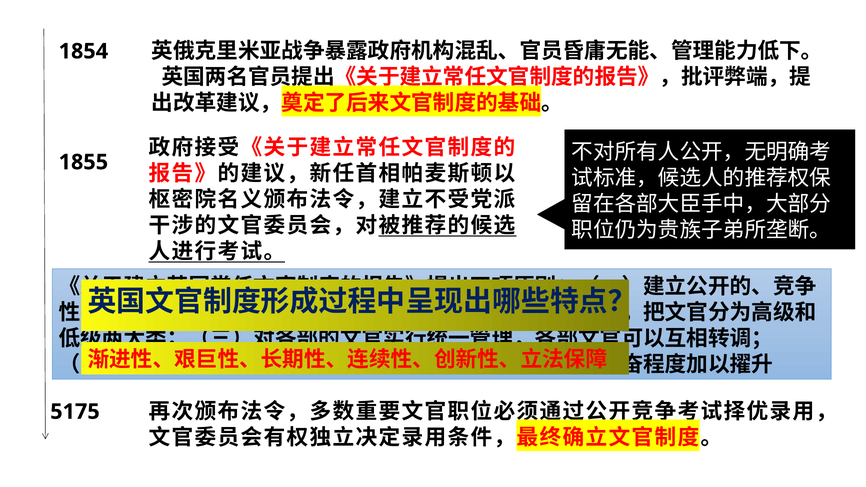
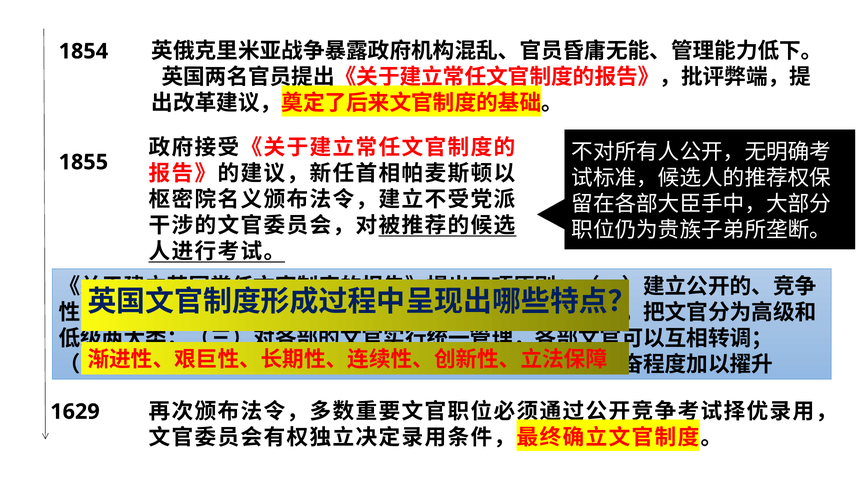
5175: 5175 -> 1629
